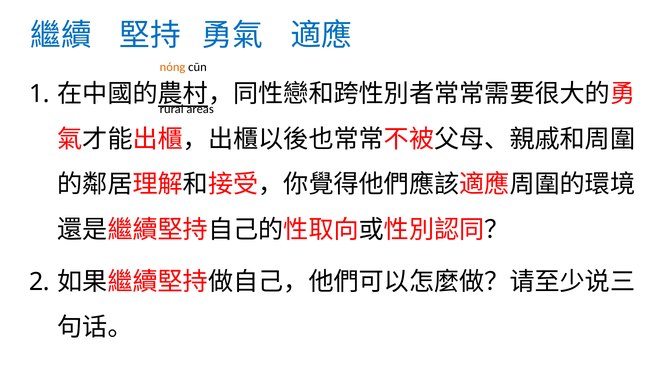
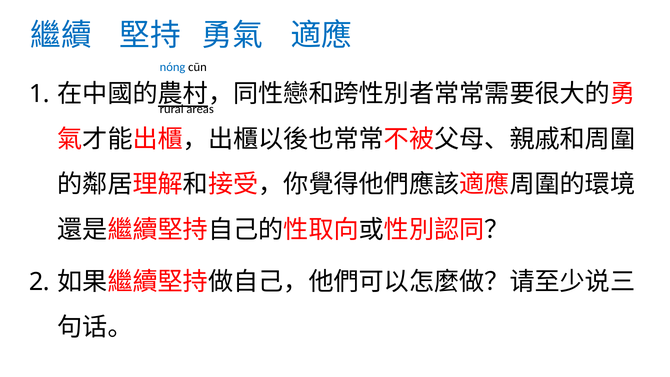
nóng colour: orange -> blue
